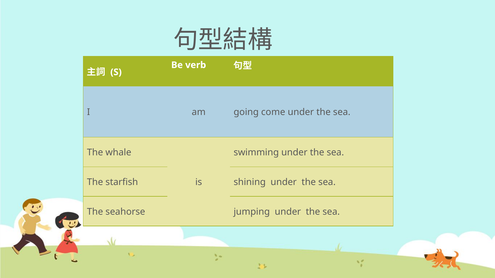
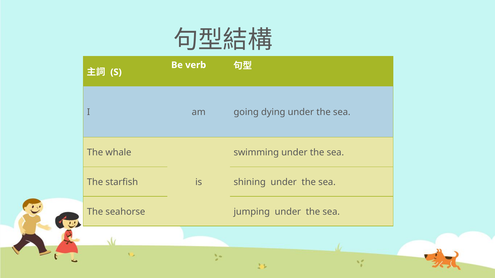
come: come -> dying
